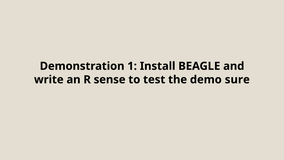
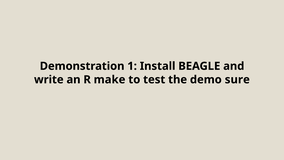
sense: sense -> make
